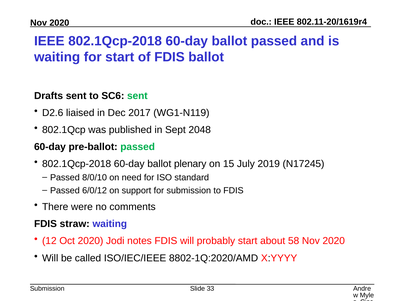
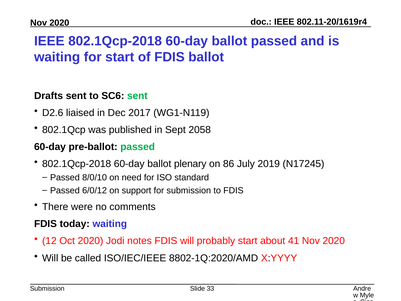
2048: 2048 -> 2058
15: 15 -> 86
straw: straw -> today
58: 58 -> 41
